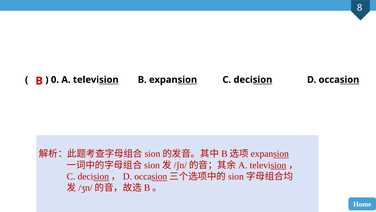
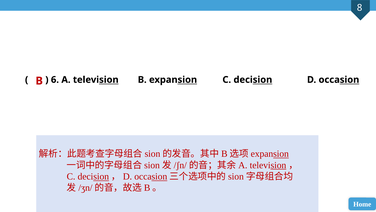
0: 0 -> 6
